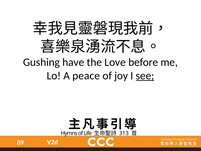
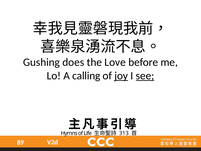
have: have -> does
peace: peace -> calling
joy underline: none -> present
